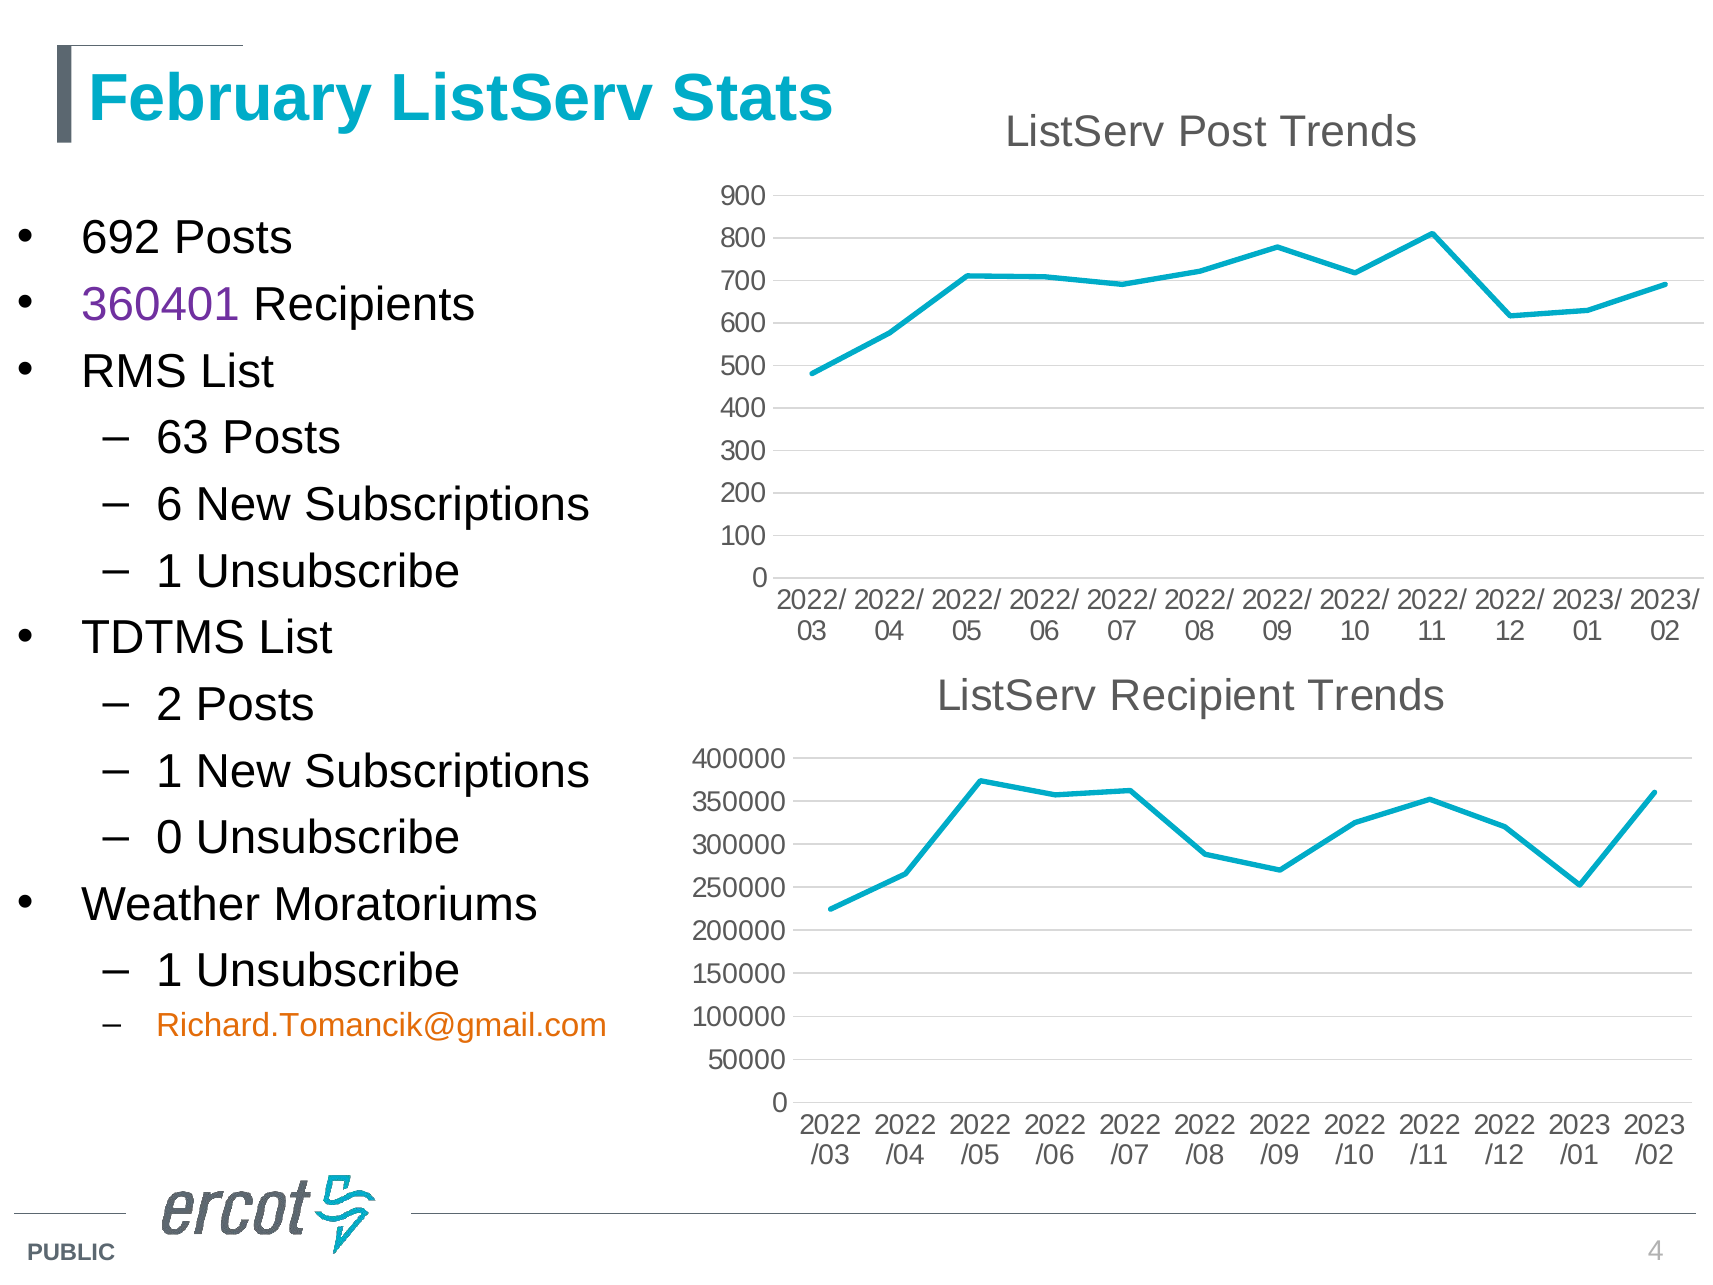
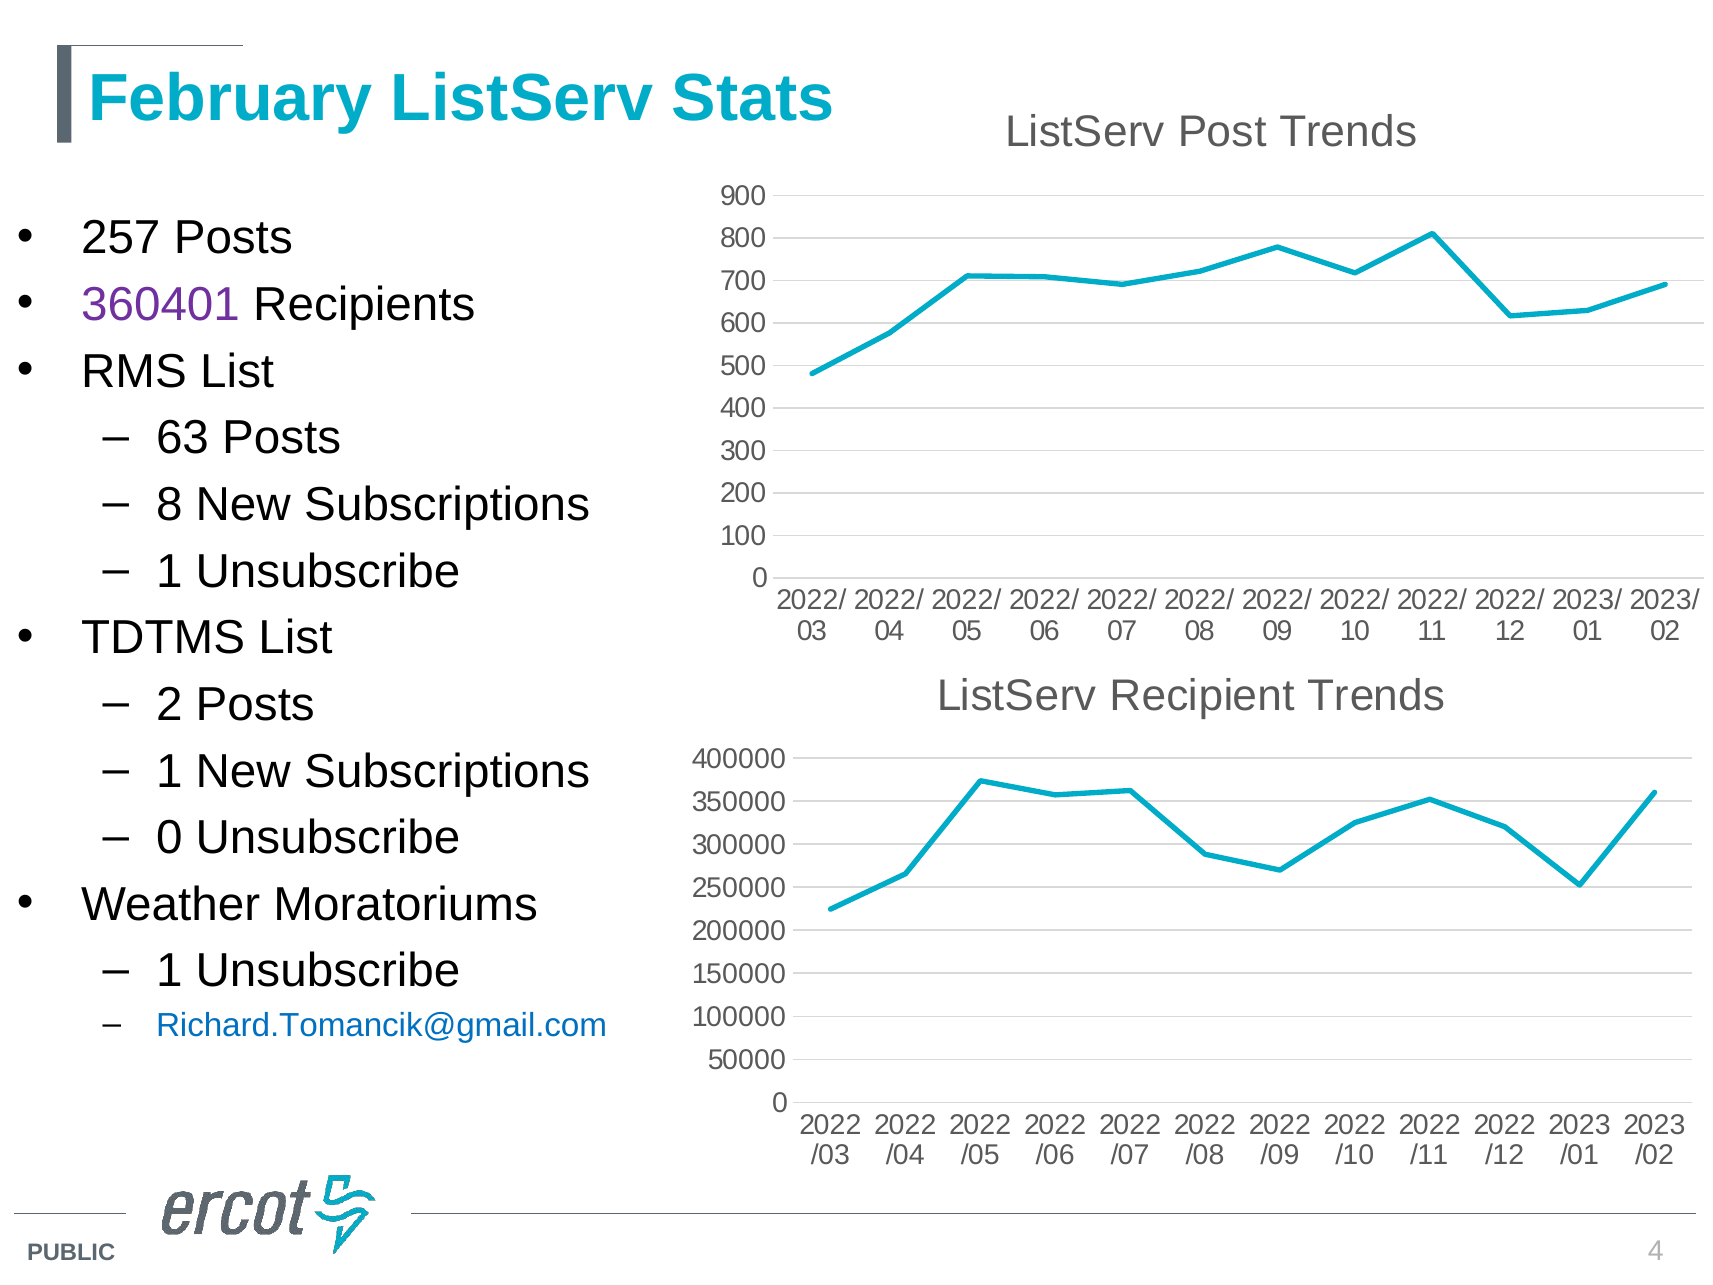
692: 692 -> 257
6: 6 -> 8
Richard.Tomancik@gmail.com colour: orange -> blue
